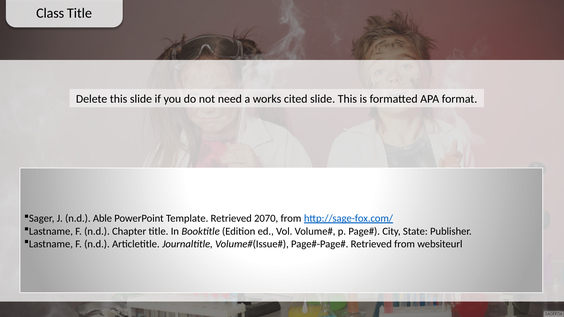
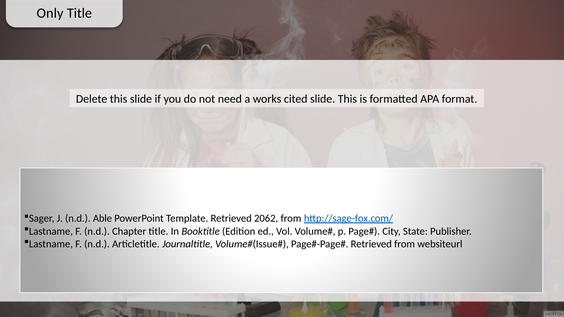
Class: Class -> Only
2070: 2070 -> 2062
